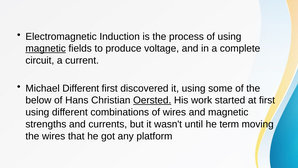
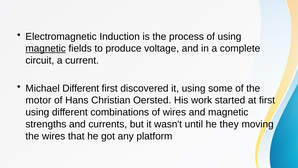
below: below -> motor
Oersted underline: present -> none
term: term -> they
